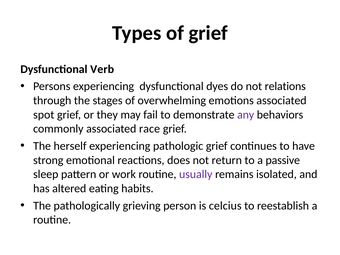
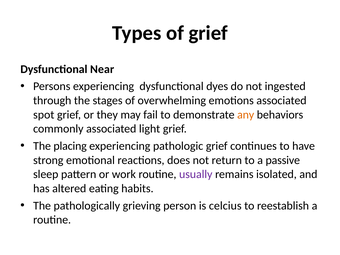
Verb: Verb -> Near
relations: relations -> ingested
any colour: purple -> orange
race: race -> light
herself: herself -> placing
